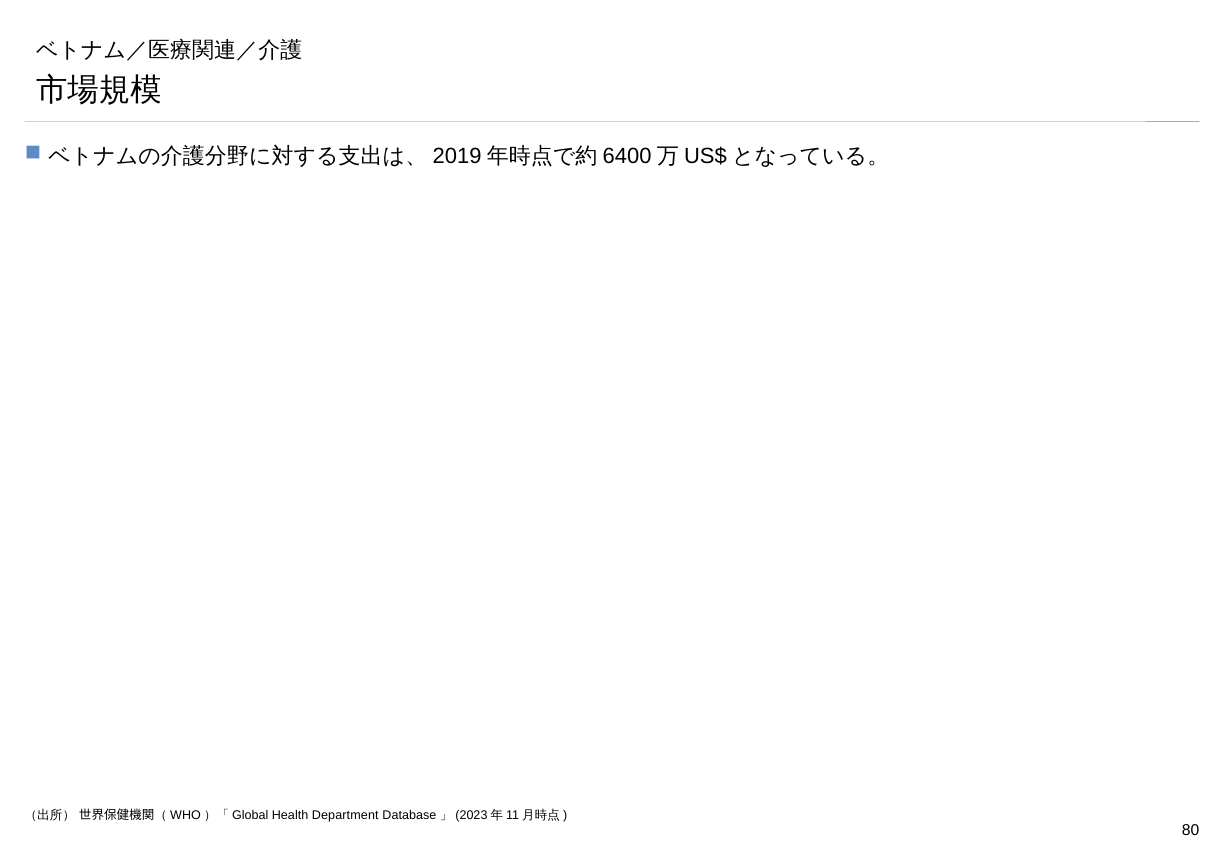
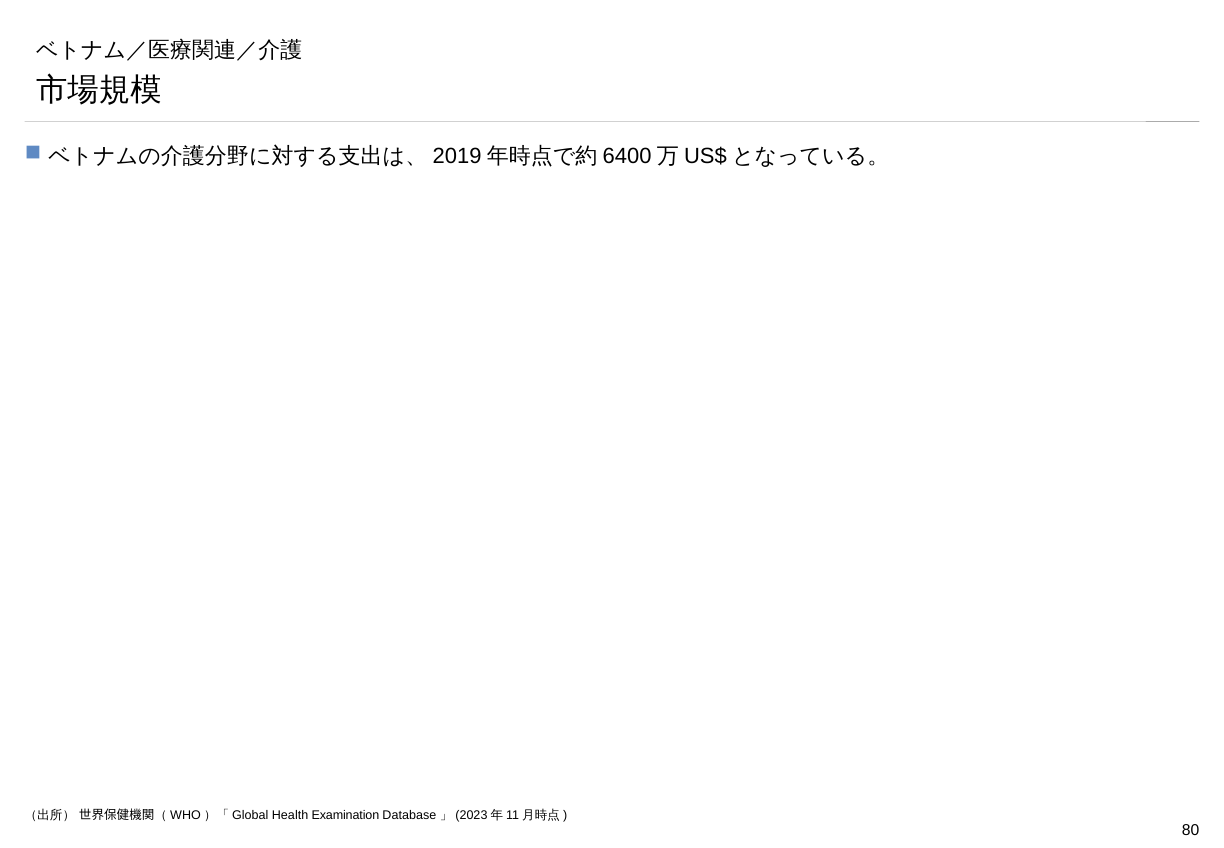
Department: Department -> Examination
